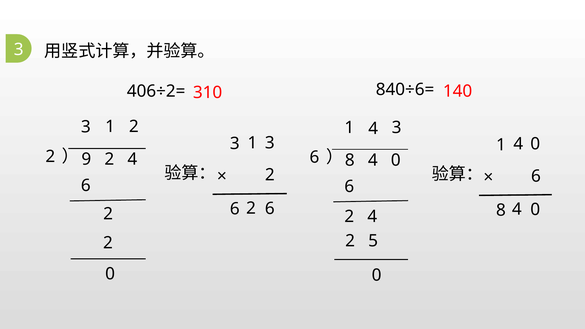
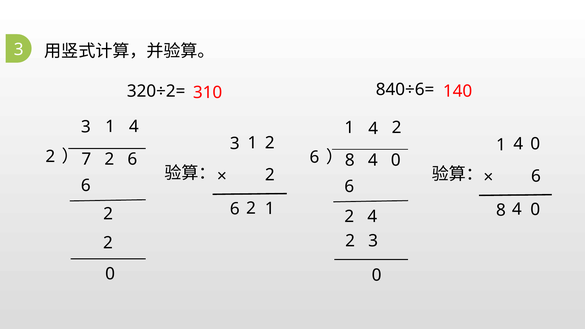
406÷2=: 406÷2= -> 320÷2=
2 at (134, 127): 2 -> 4
3 at (397, 127): 3 -> 2
3 at (270, 143): 3 -> 2
9: 9 -> 7
4 at (132, 159): 4 -> 6
6 at (270, 209): 6 -> 1
2 5: 5 -> 3
